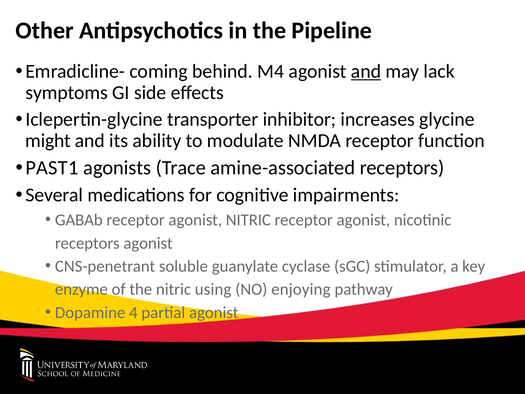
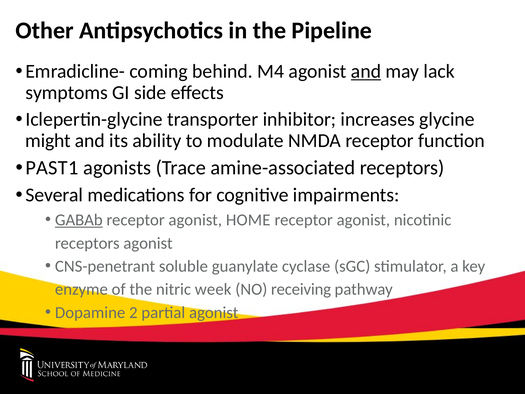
GABAb underline: none -> present
agonist NITRIC: NITRIC -> HOME
using: using -> week
enjoying: enjoying -> receiving
4: 4 -> 2
